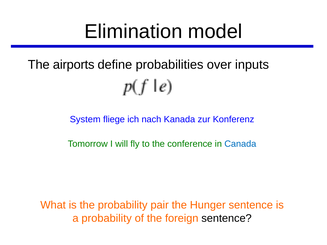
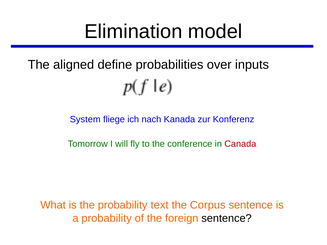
airports: airports -> aligned
Canada colour: blue -> red
pair: pair -> text
Hunger: Hunger -> Corpus
